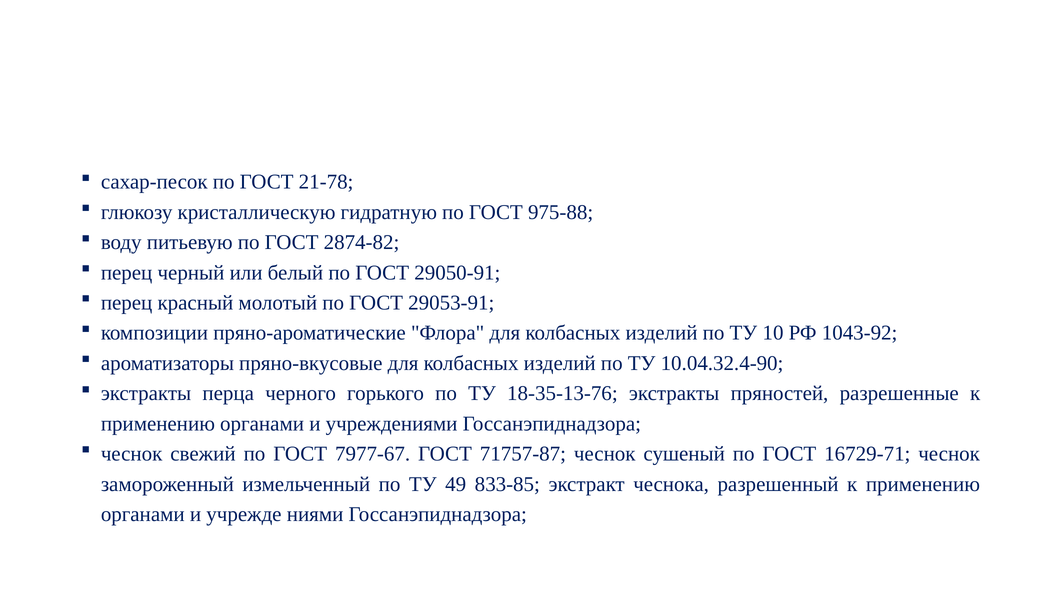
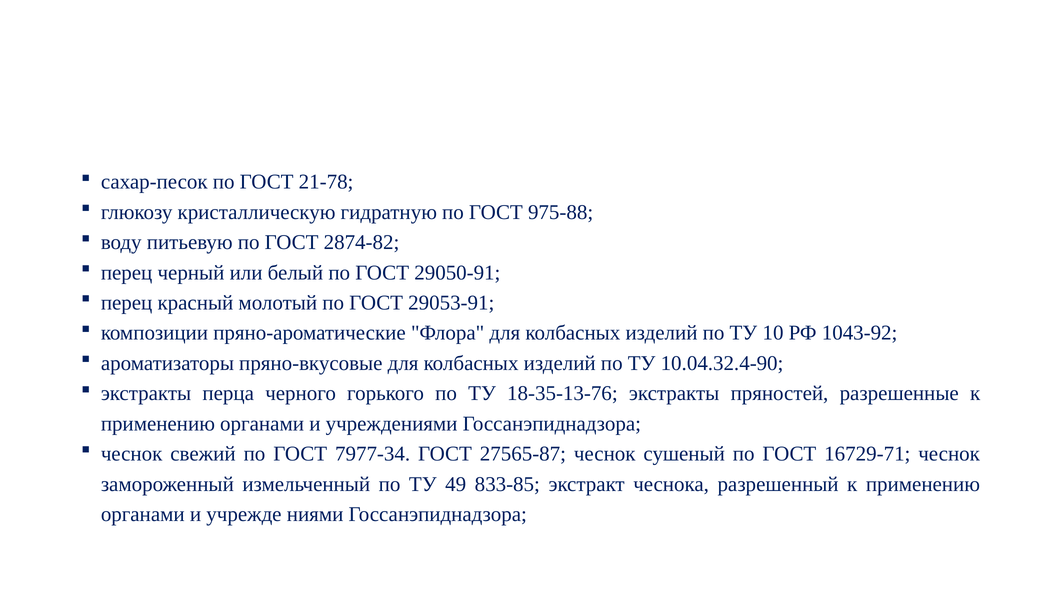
7977-67: 7977-67 -> 7977-34
71757-87: 71757-87 -> 27565-87
